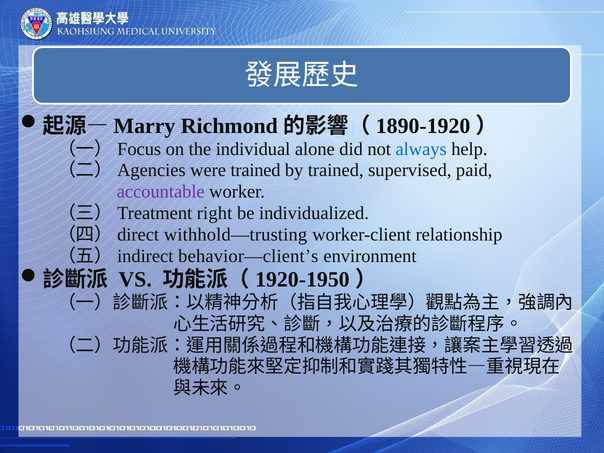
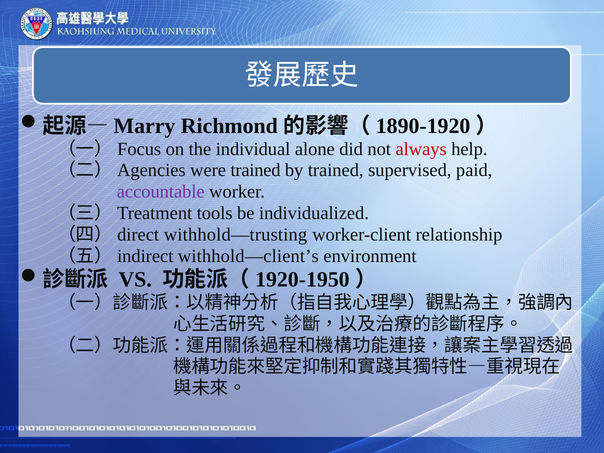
always colour: blue -> red
right: right -> tools
behavior—client’s: behavior—client’s -> withhold—client’s
